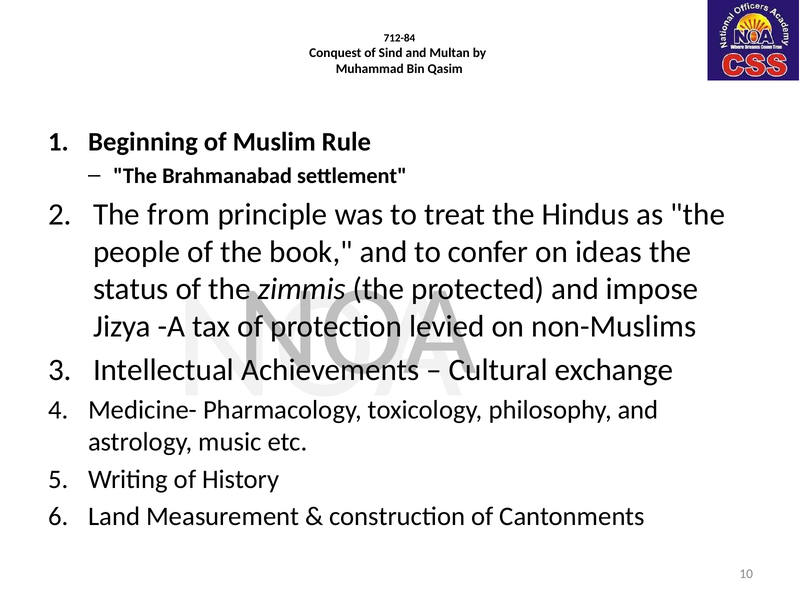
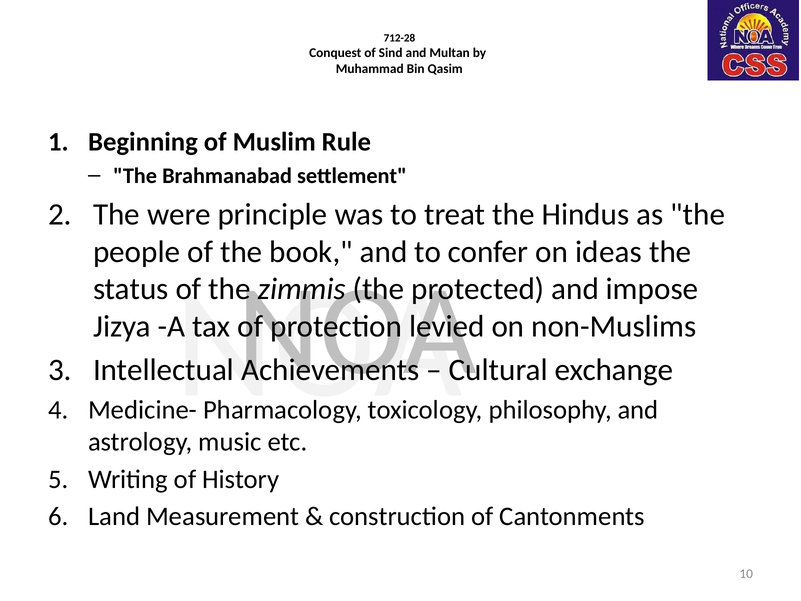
712-84: 712-84 -> 712-28
from: from -> were
